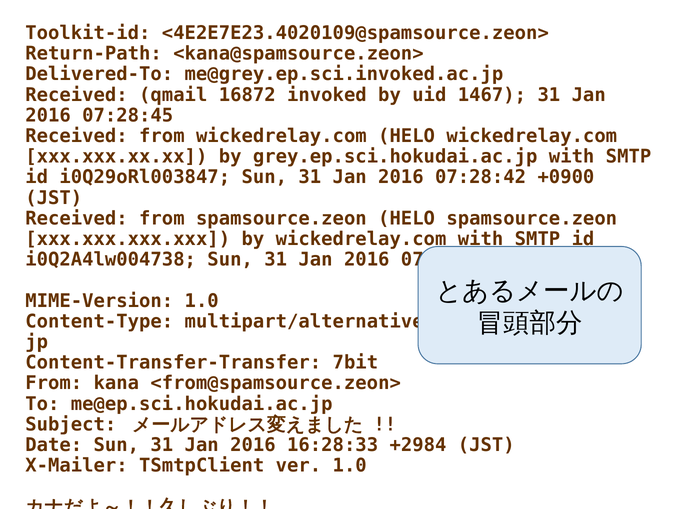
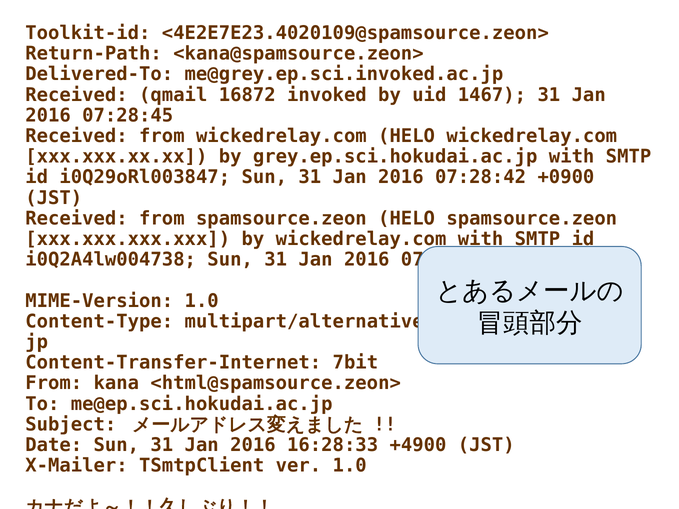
Content-Transfer-Transfer: Content-Transfer-Transfer -> Content-Transfer-Internet
<from@spamsource.zeon>: <from@spamsource.zeon> -> <html@spamsource.zeon>
+2984: +2984 -> +4900
